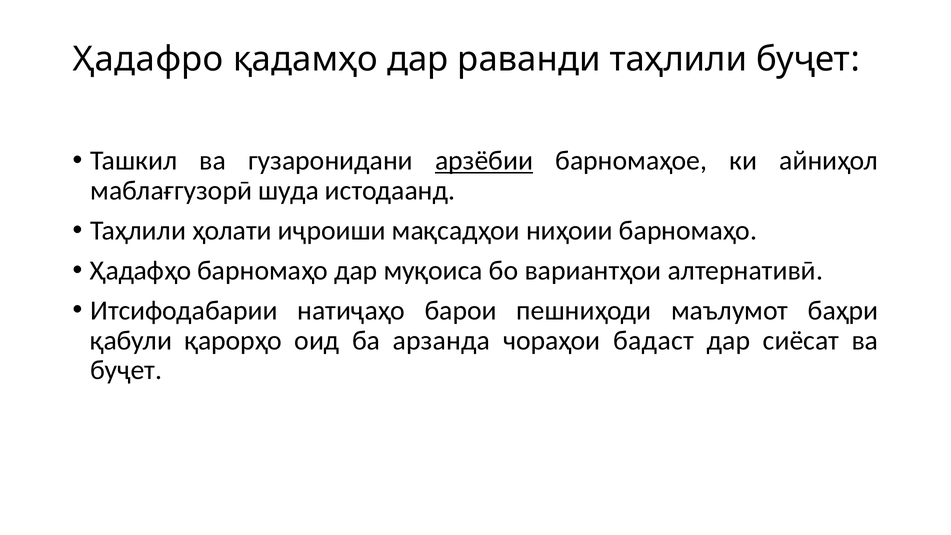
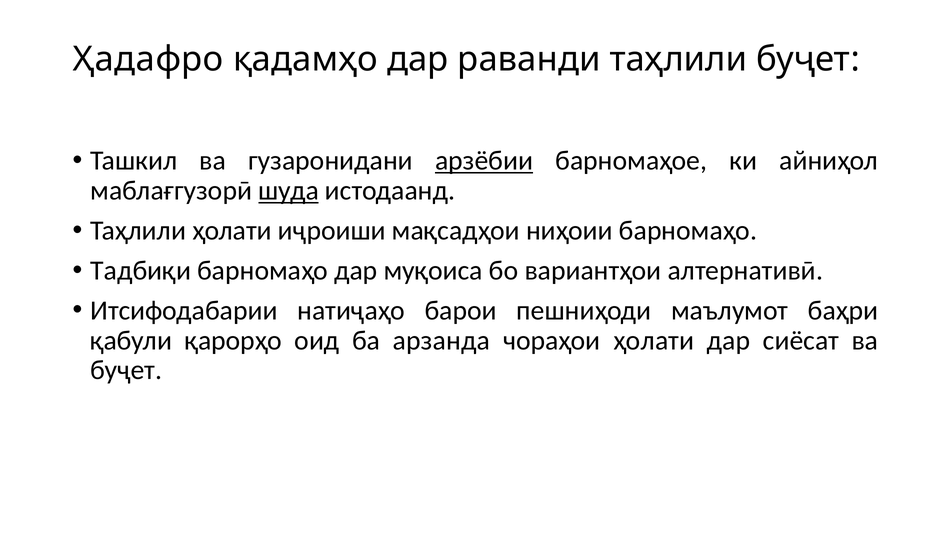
шуда underline: none -> present
Ҳадафҳо: Ҳадафҳо -> Тадбиқи
чораҳои бадаст: бадаст -> ҳолати
